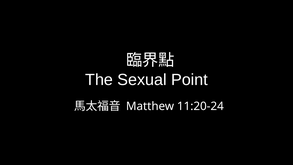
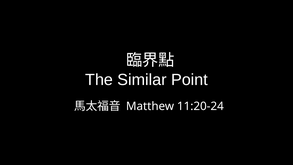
Sexual: Sexual -> Similar
